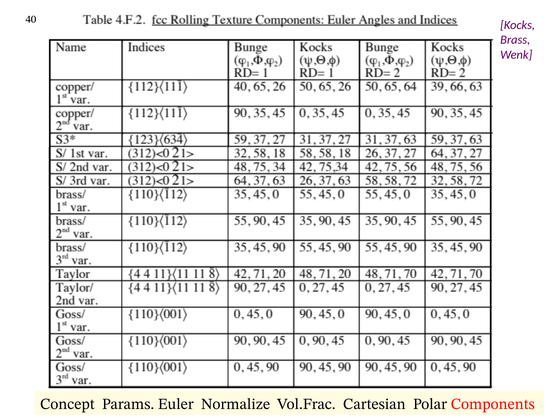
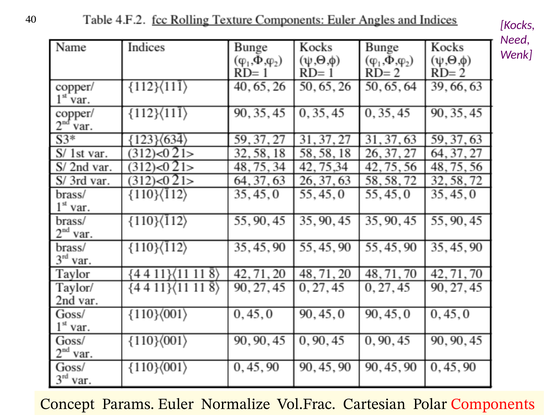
Brass: Brass -> Need
